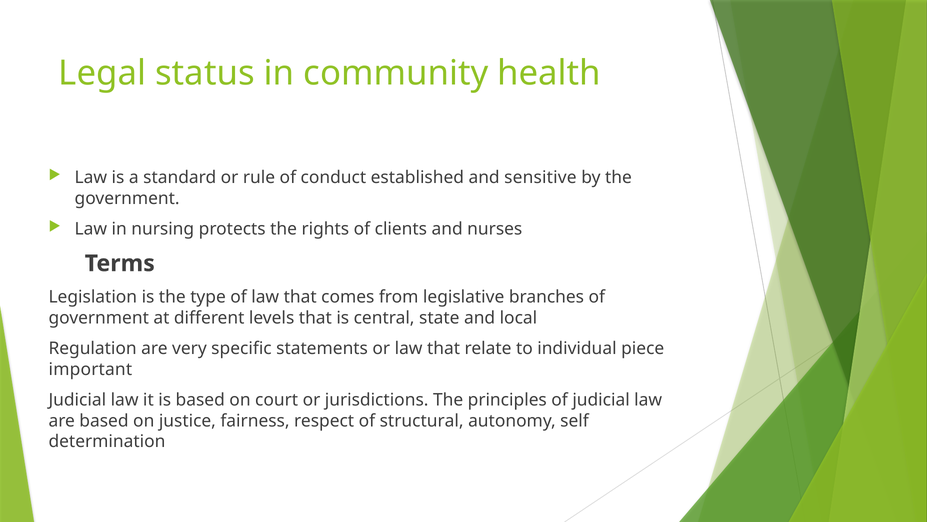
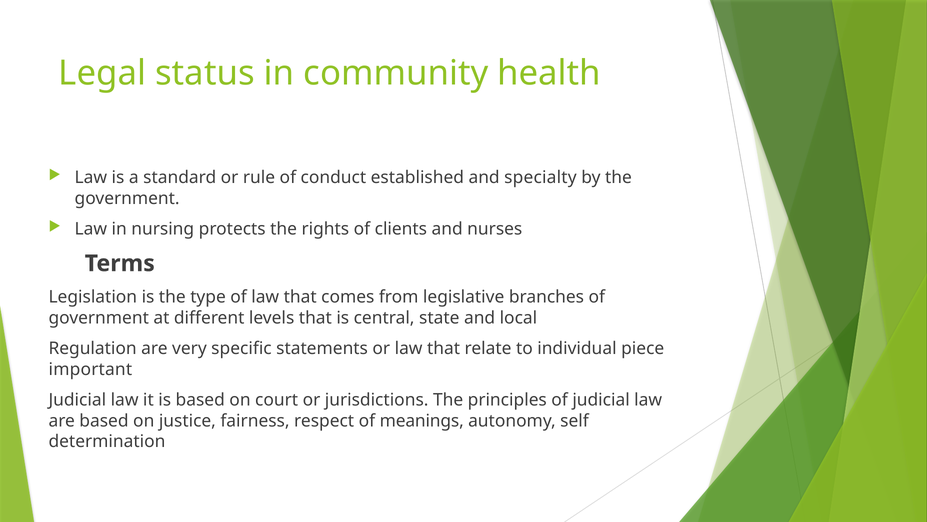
sensitive: sensitive -> specialty
structural: structural -> meanings
